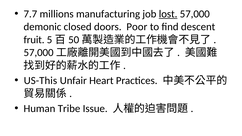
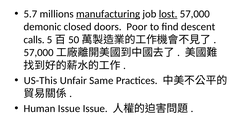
7.7: 7.7 -> 5.7
manufacturing underline: none -> present
fruit: fruit -> calls
Heart: Heart -> Same
Human Tribe: Tribe -> Issue
